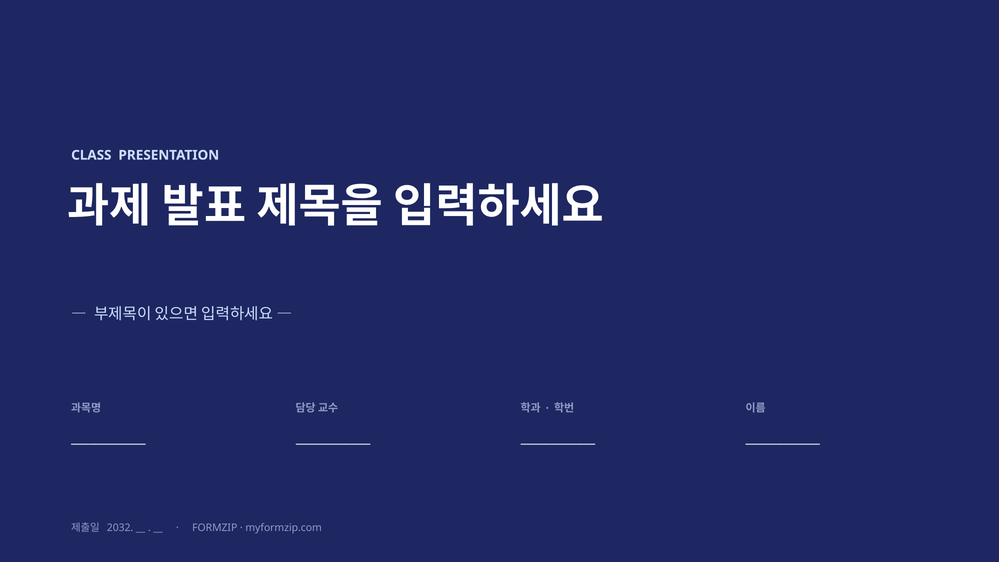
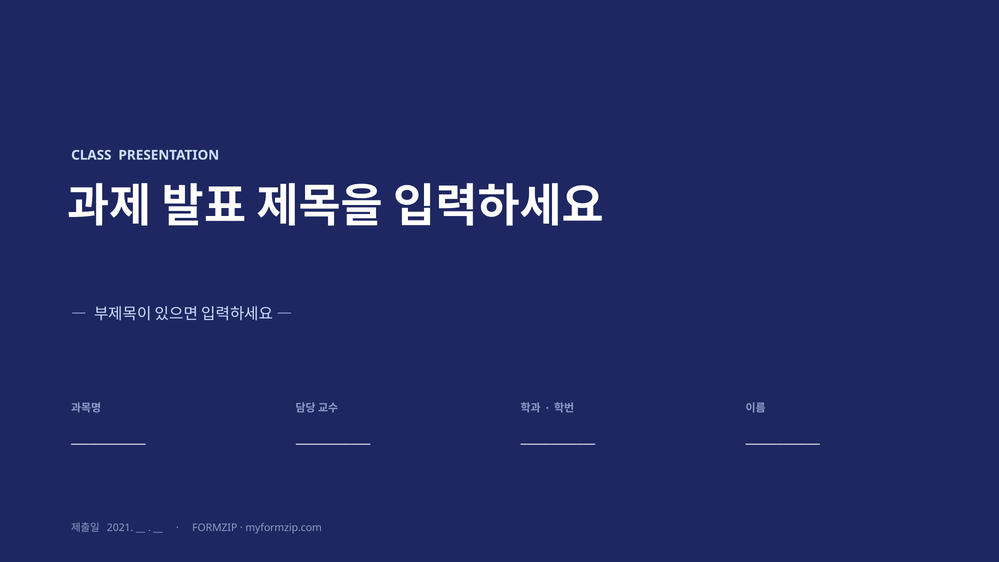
2032: 2032 -> 2021
